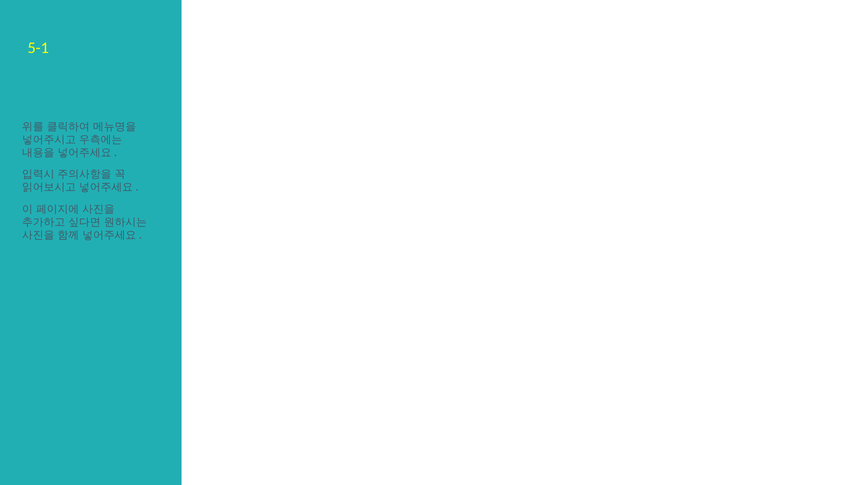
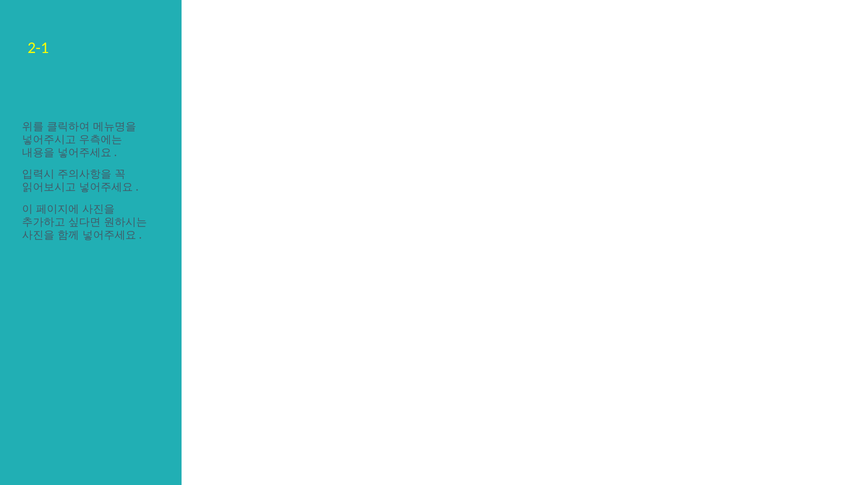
5-1: 5-1 -> 2-1
